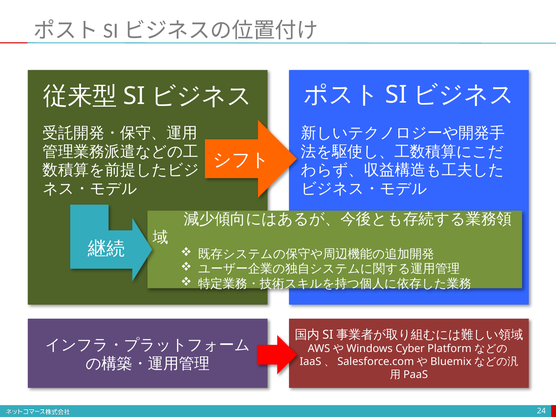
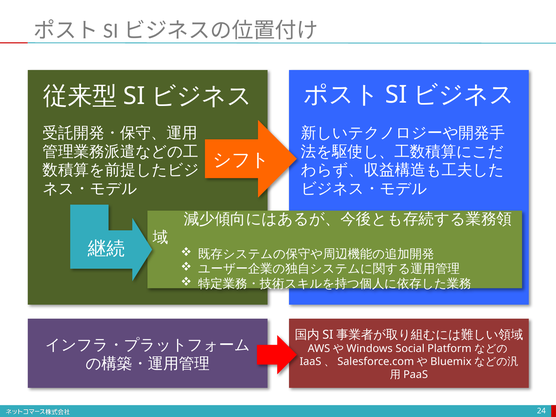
Cyber: Cyber -> Social
